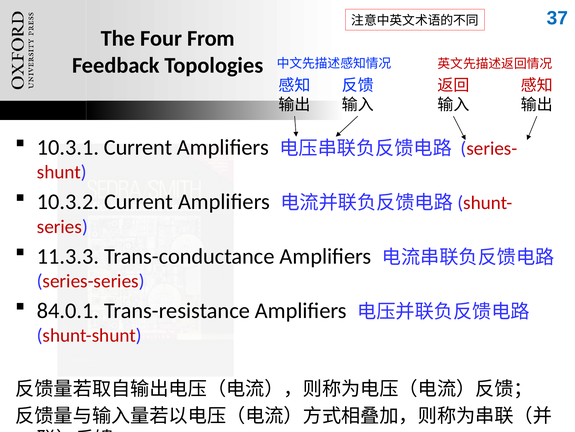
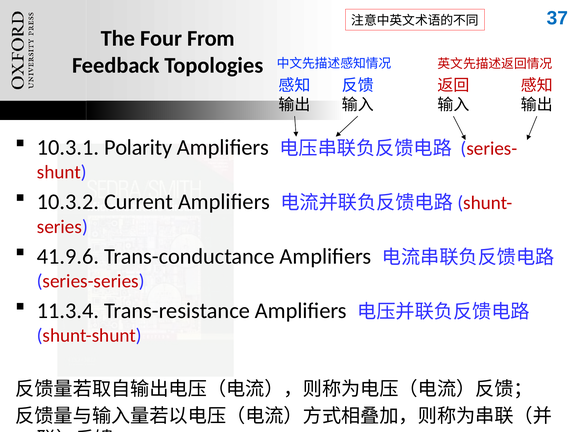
10.3.1 Current: Current -> Polarity
11.3.3: 11.3.3 -> 41.9.6
84.0.1: 84.0.1 -> 11.3.4
